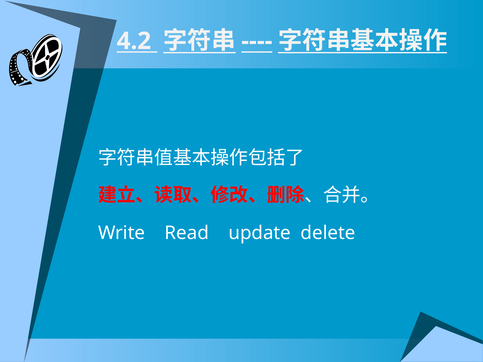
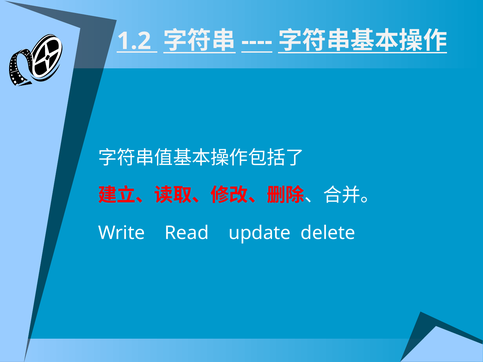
4.2: 4.2 -> 1.2
